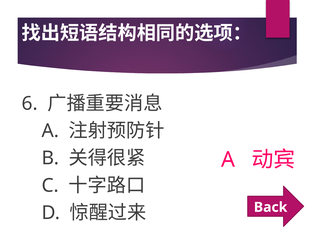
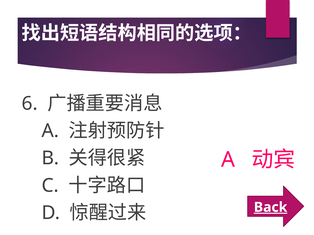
Back underline: none -> present
